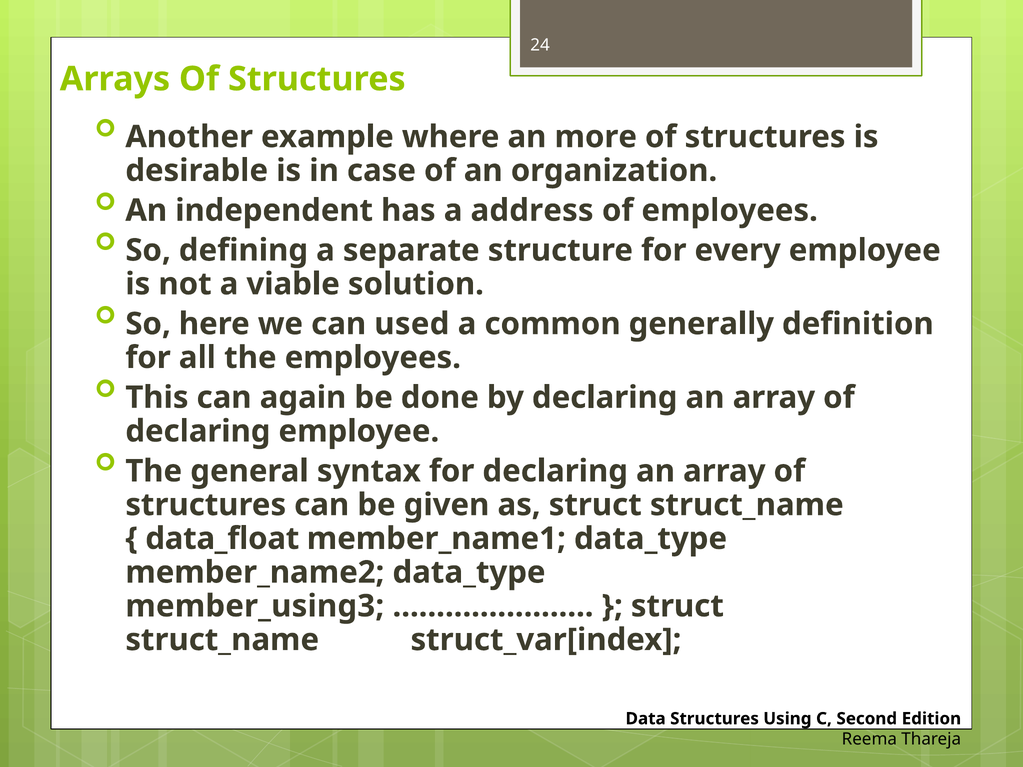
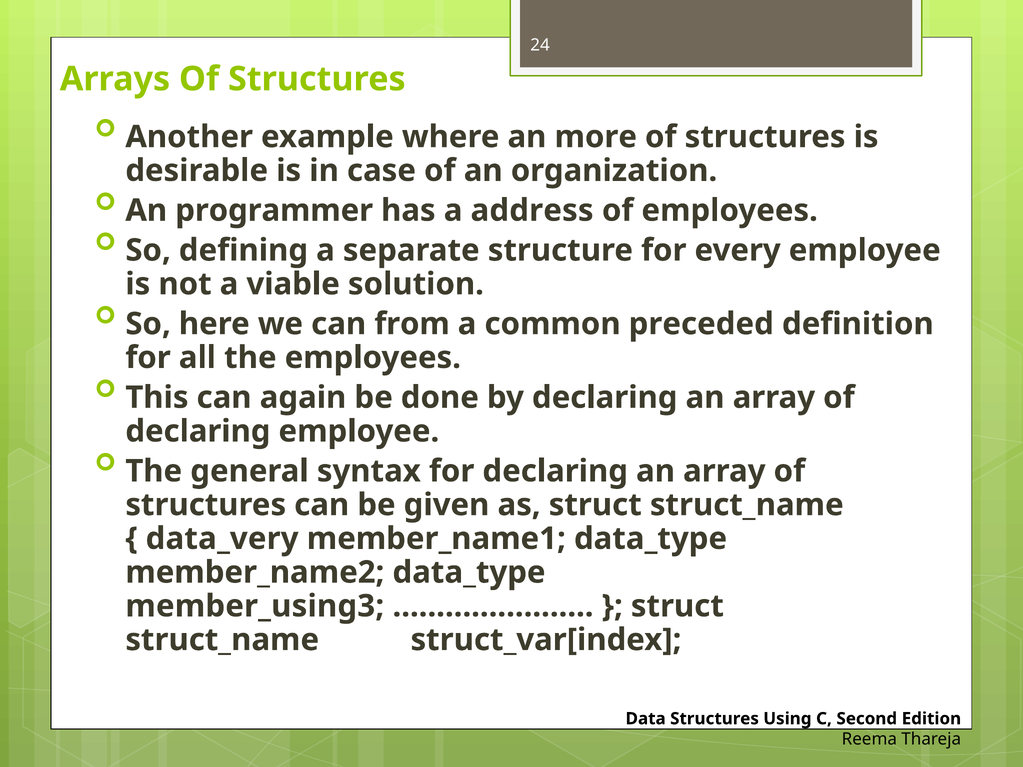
independent: independent -> programmer
used: used -> from
generally: generally -> preceded
data_float: data_float -> data_very
